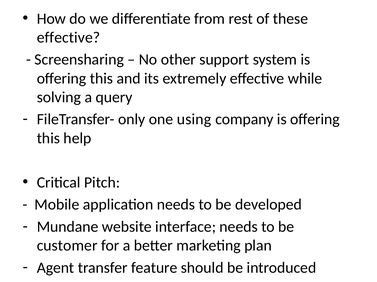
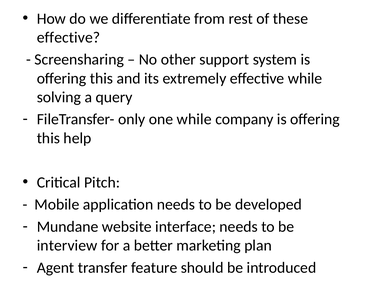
one using: using -> while
customer: customer -> interview
